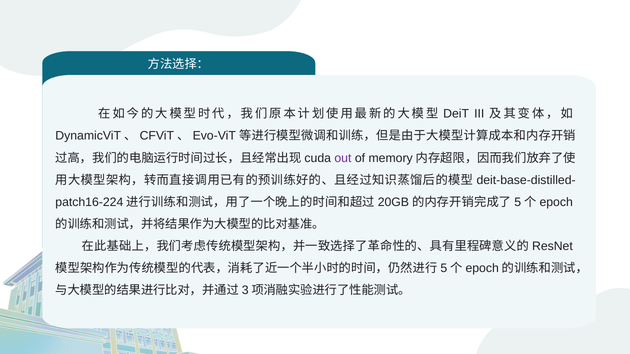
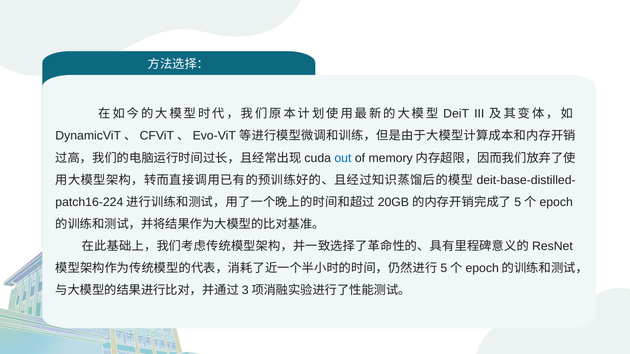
out colour: purple -> blue
